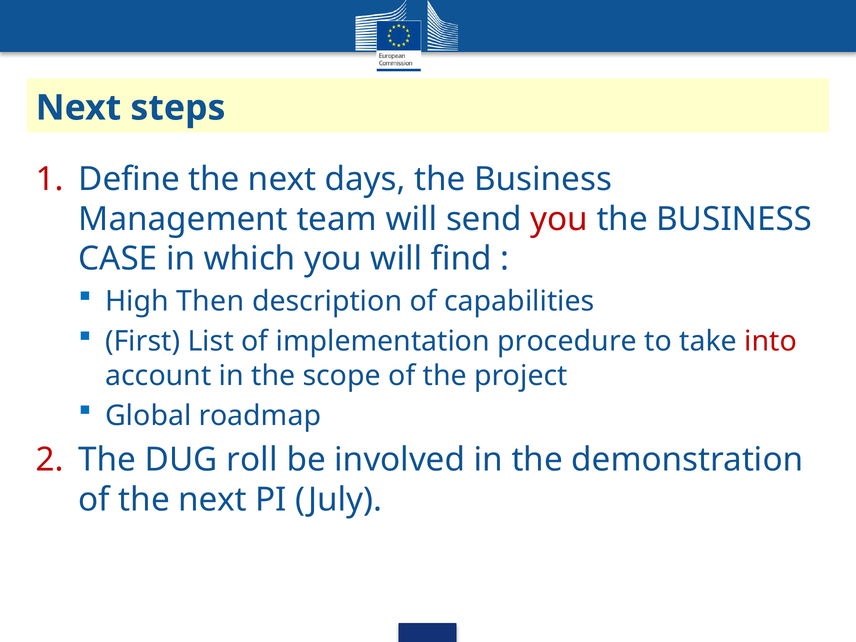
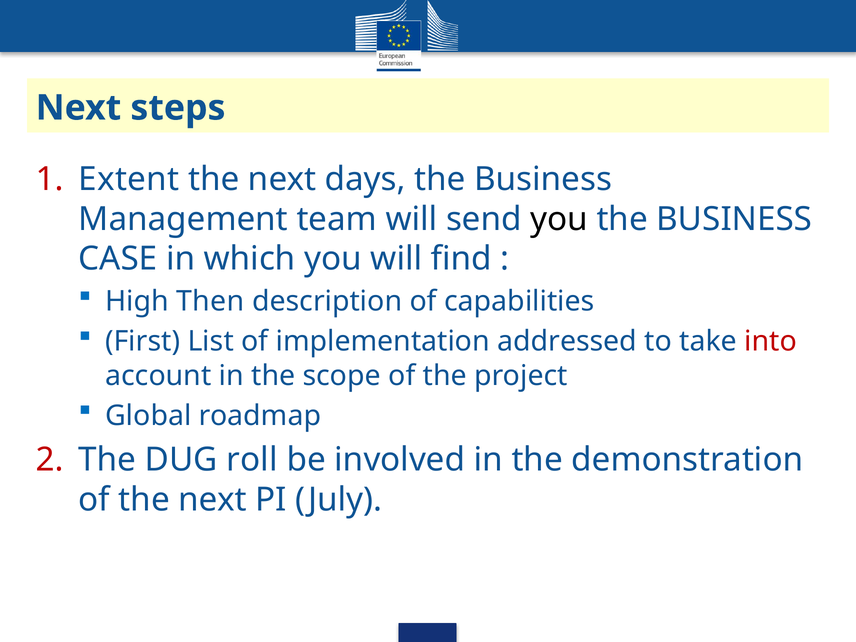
Define: Define -> Extent
you at (559, 219) colour: red -> black
procedure: procedure -> addressed
